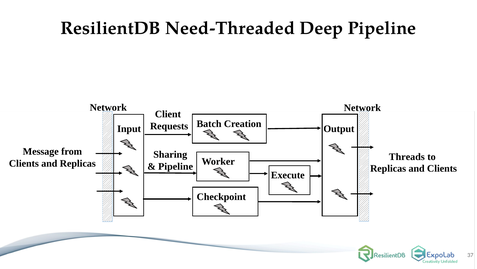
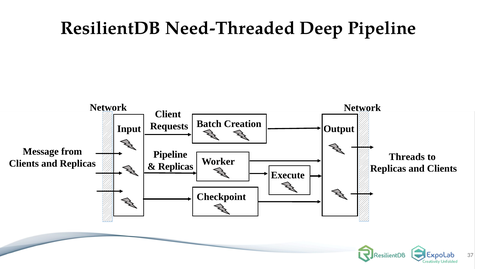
Sharing at (170, 154): Sharing -> Pipeline
Pipeline at (176, 166): Pipeline -> Replicas
